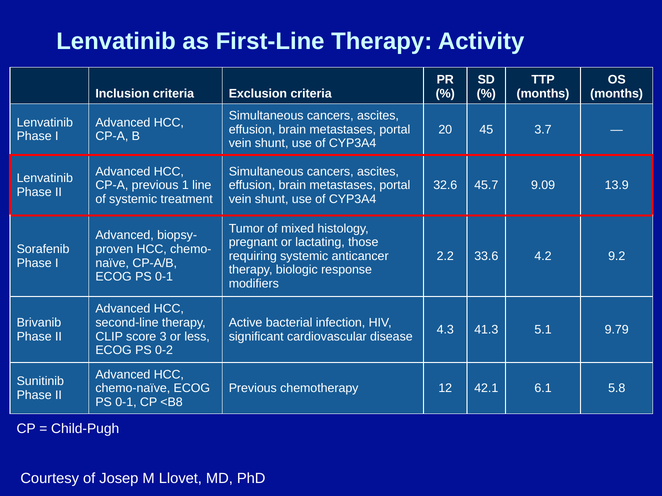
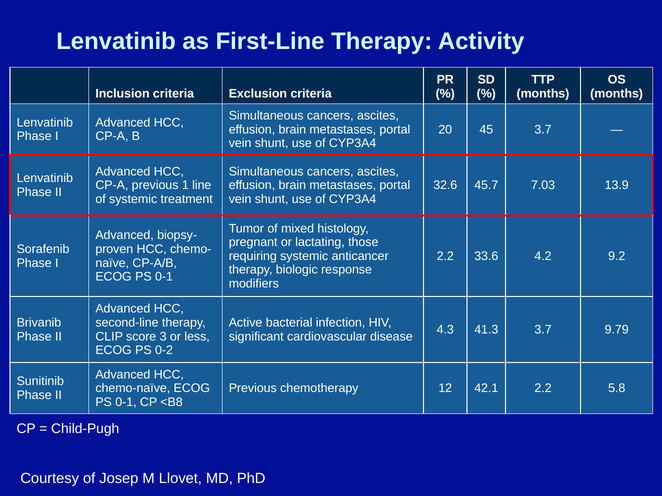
9.09: 9.09 -> 7.03
41.3 5.1: 5.1 -> 3.7
42.1 6.1: 6.1 -> 2.2
